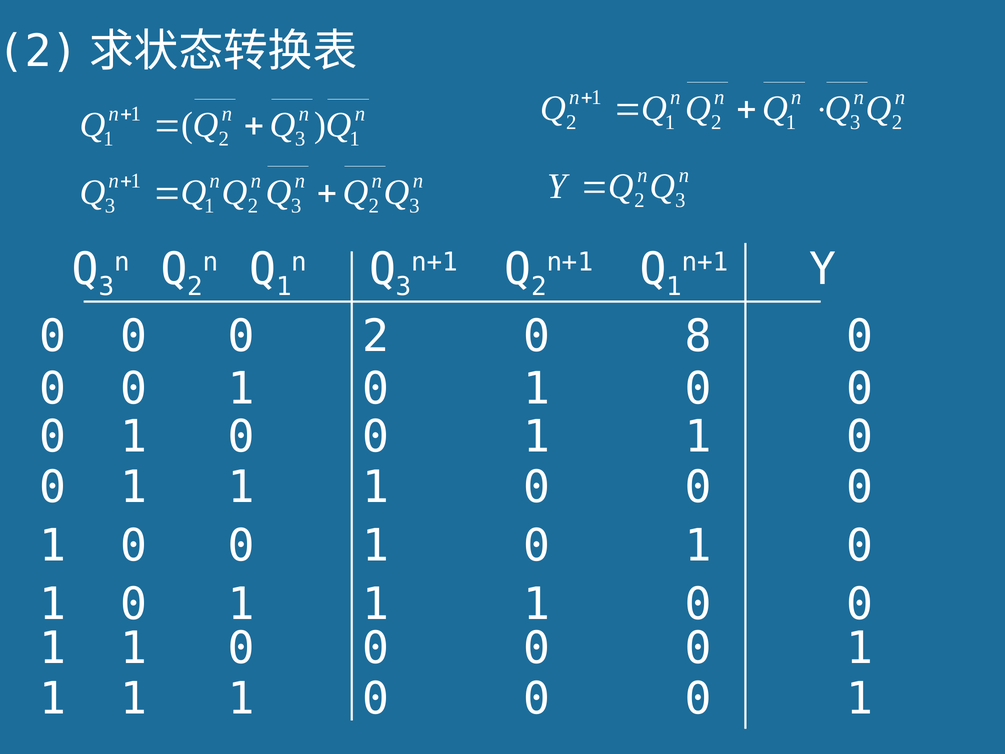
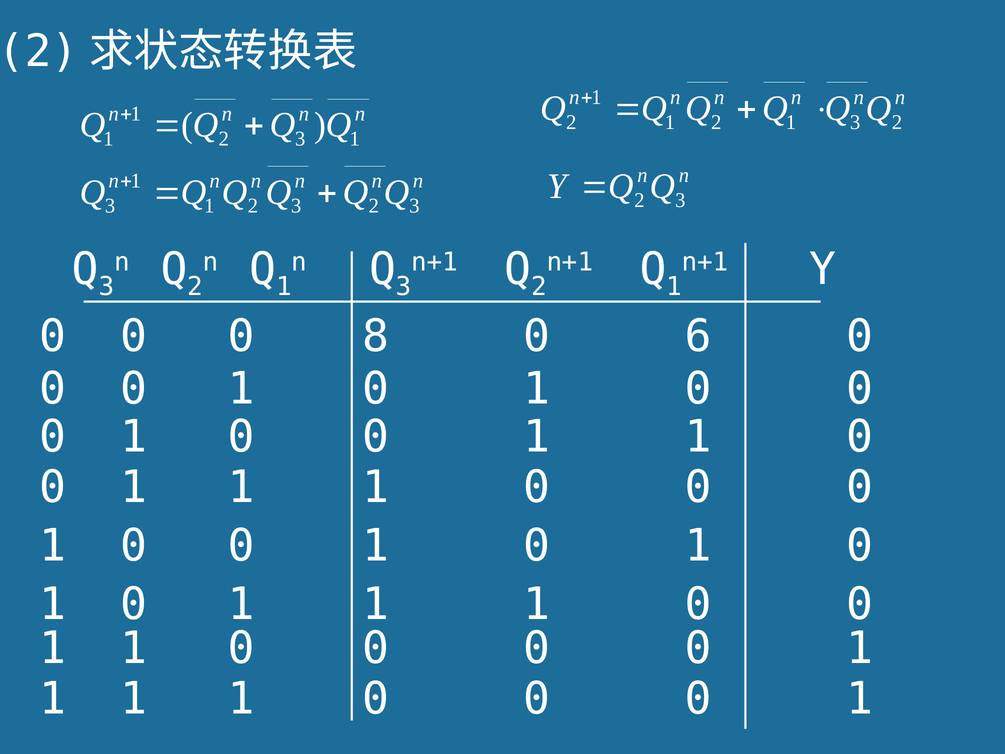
0 2: 2 -> 8
8: 8 -> 6
